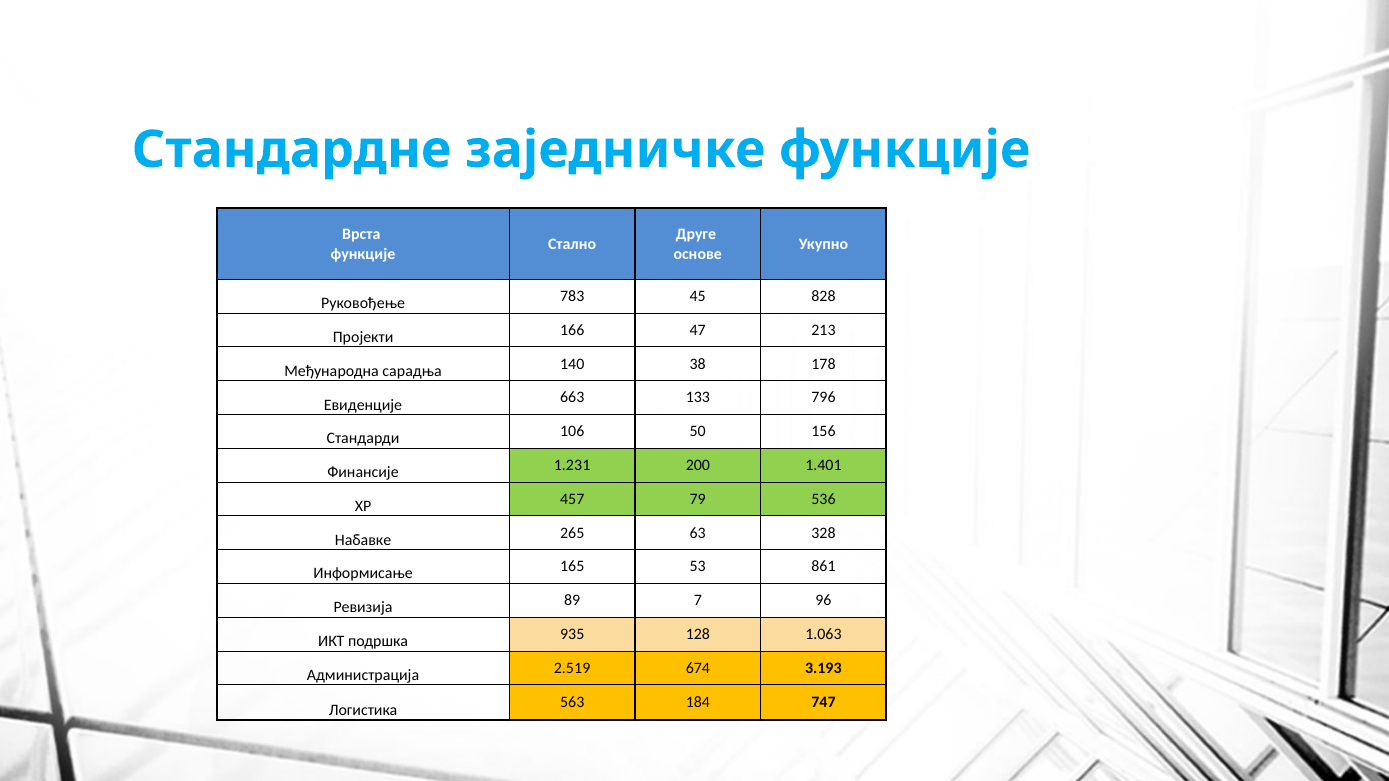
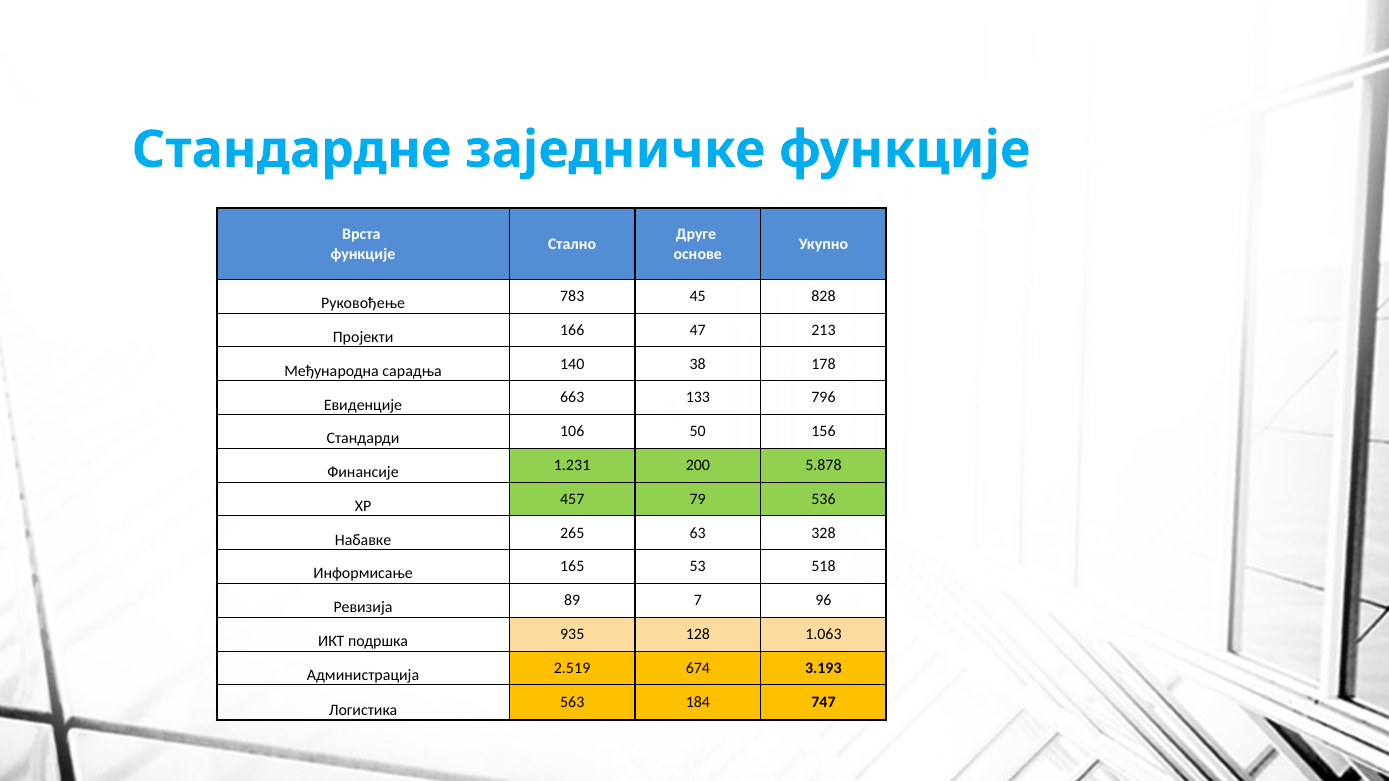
1.401: 1.401 -> 5.878
861: 861 -> 518
